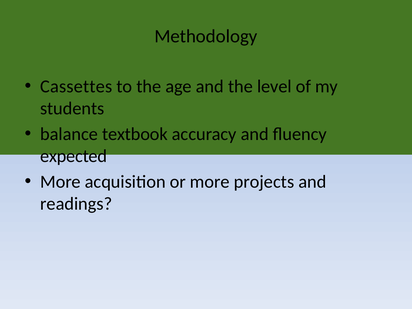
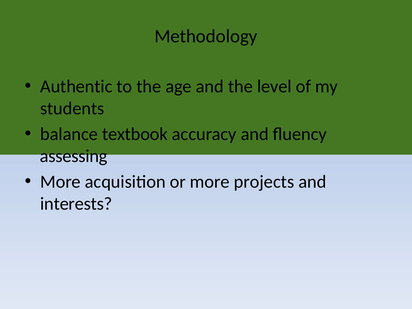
Cassettes: Cassettes -> Authentic
expected: expected -> assessing
readings: readings -> interests
